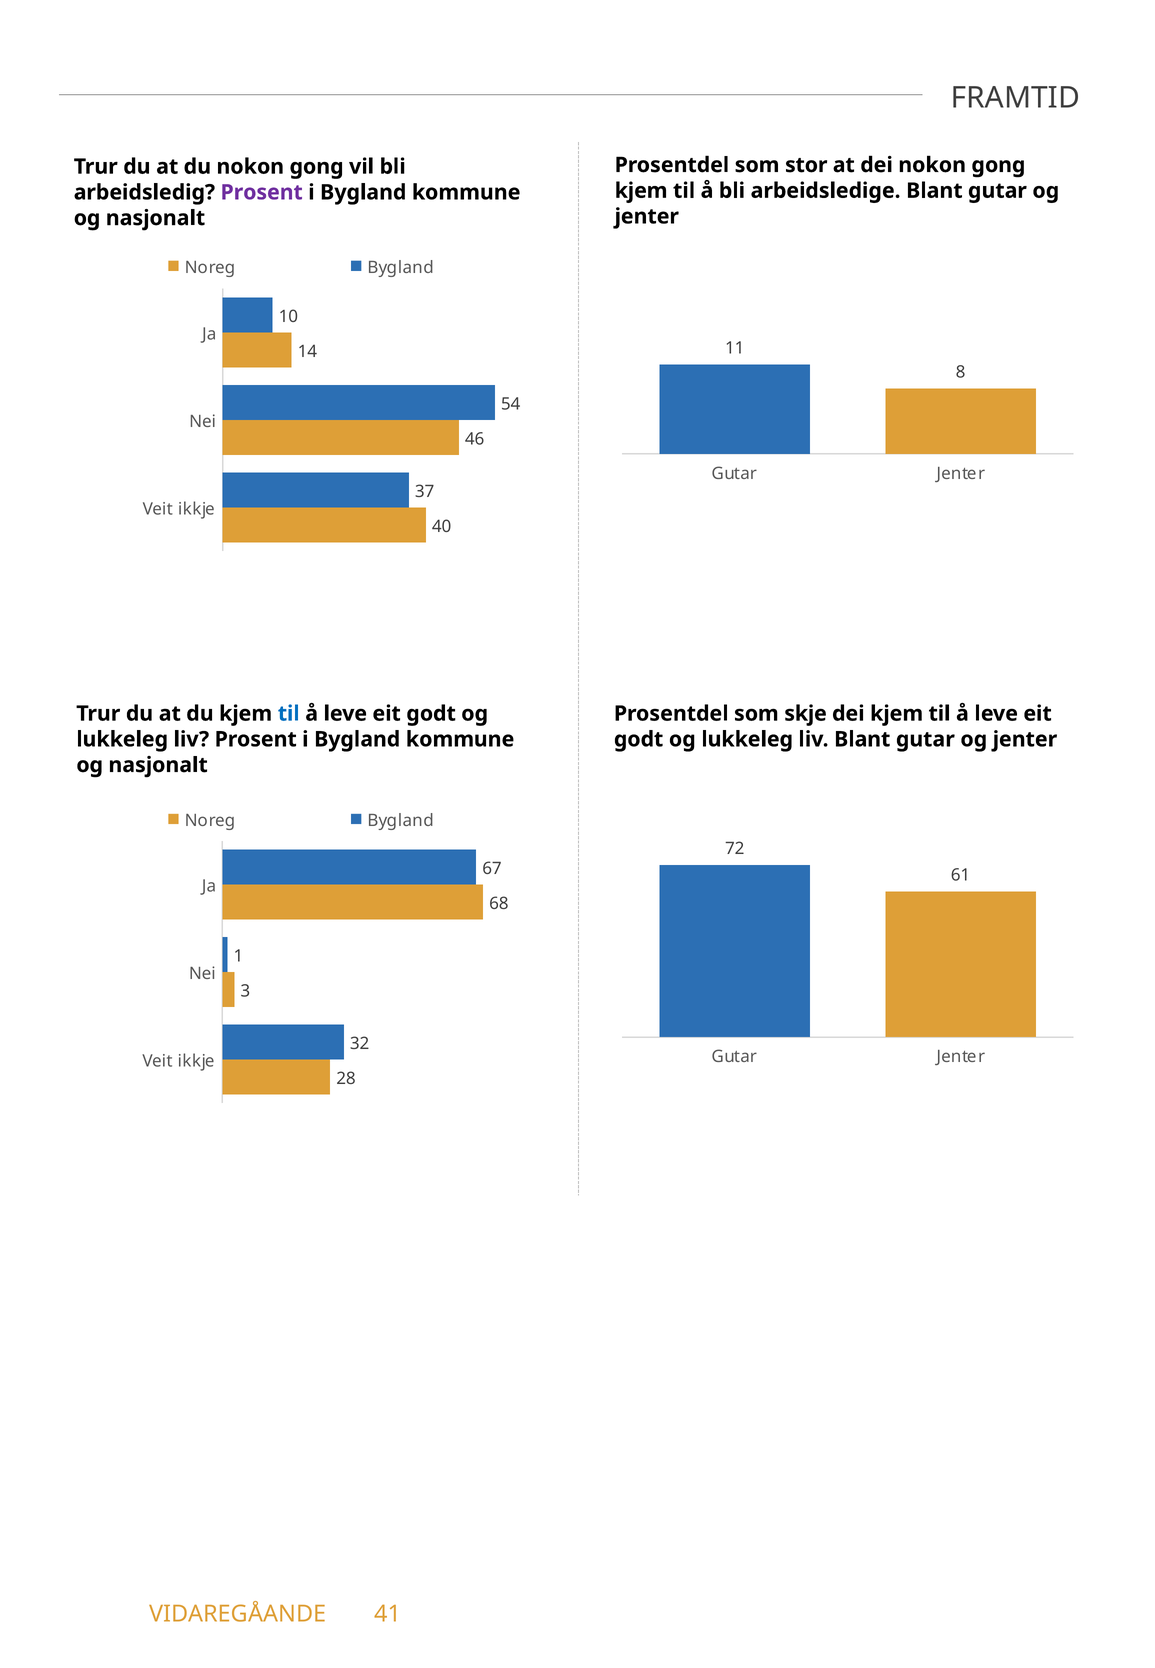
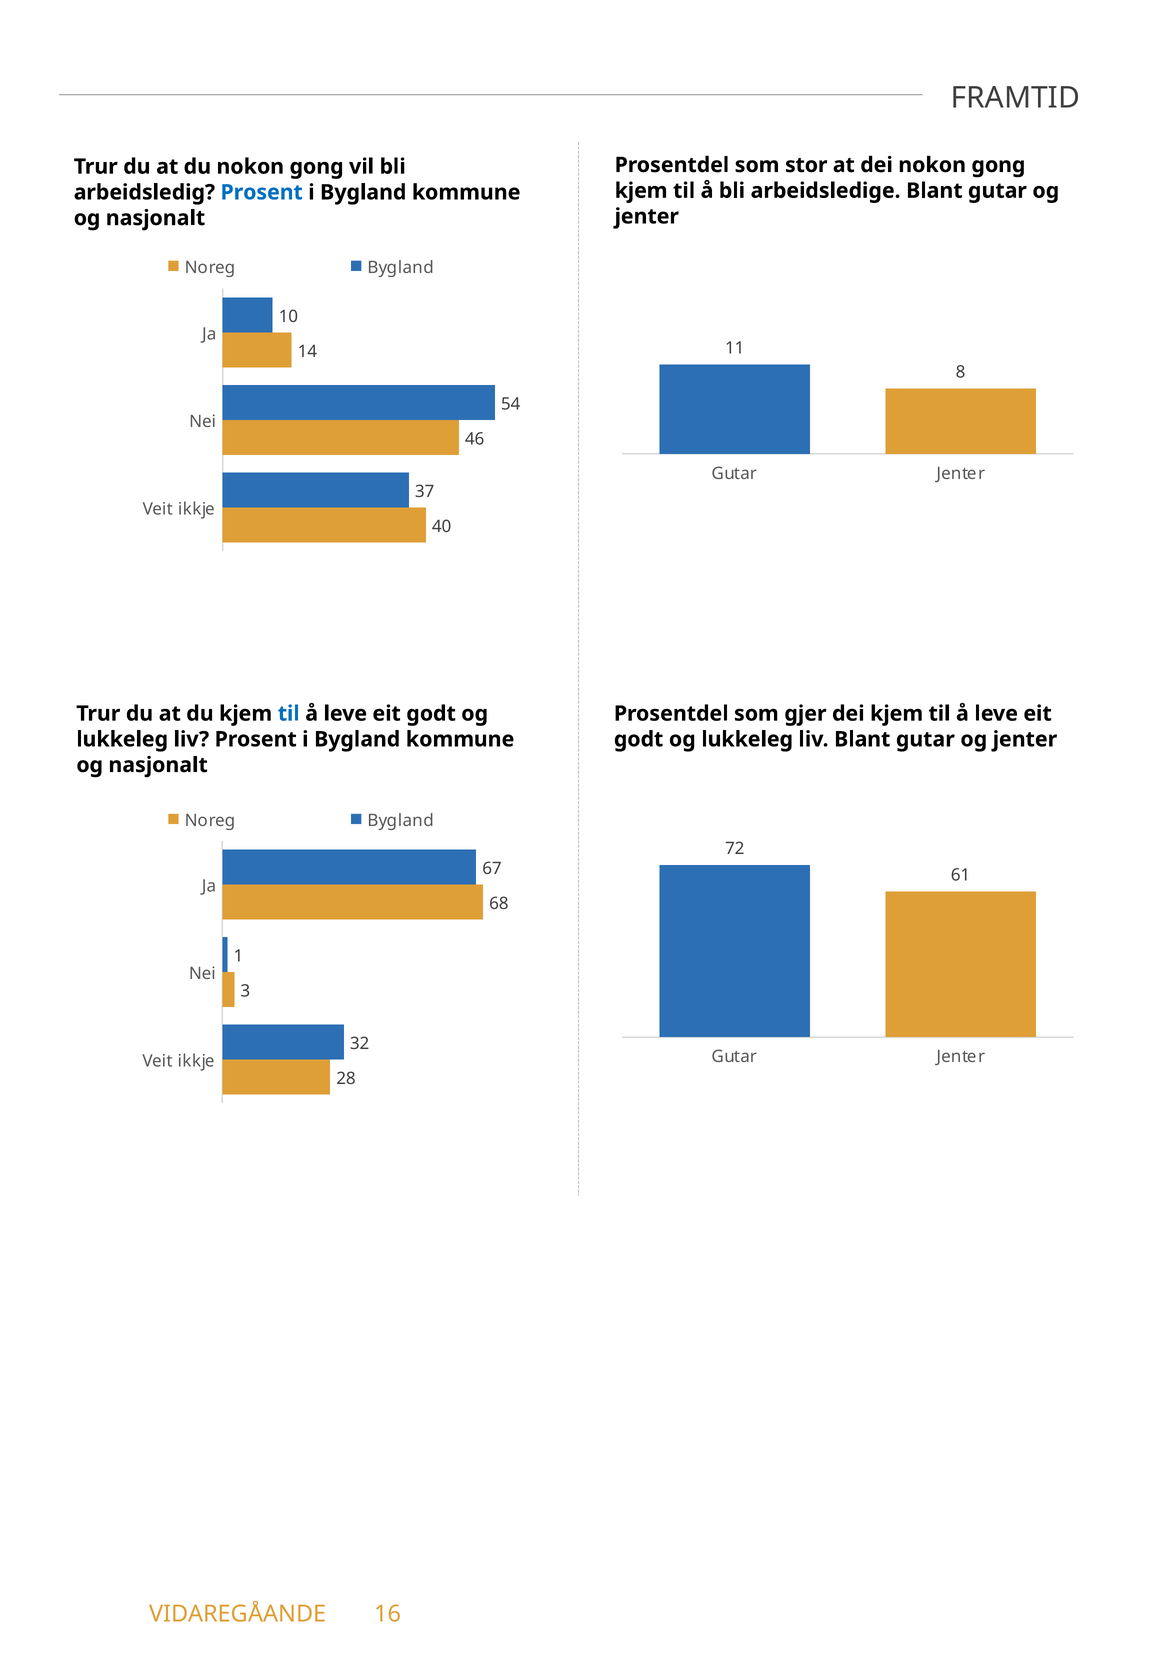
Prosent at (262, 192) colour: purple -> blue
skje: skje -> gjer
41: 41 -> 16
